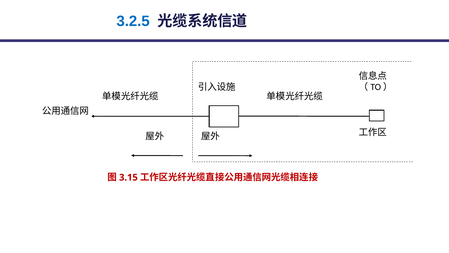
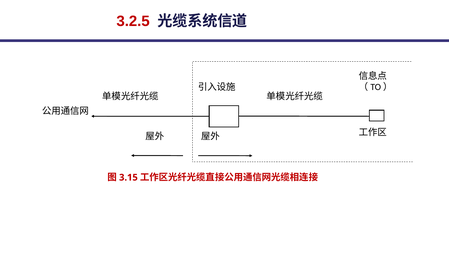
3.2.5 colour: blue -> red
